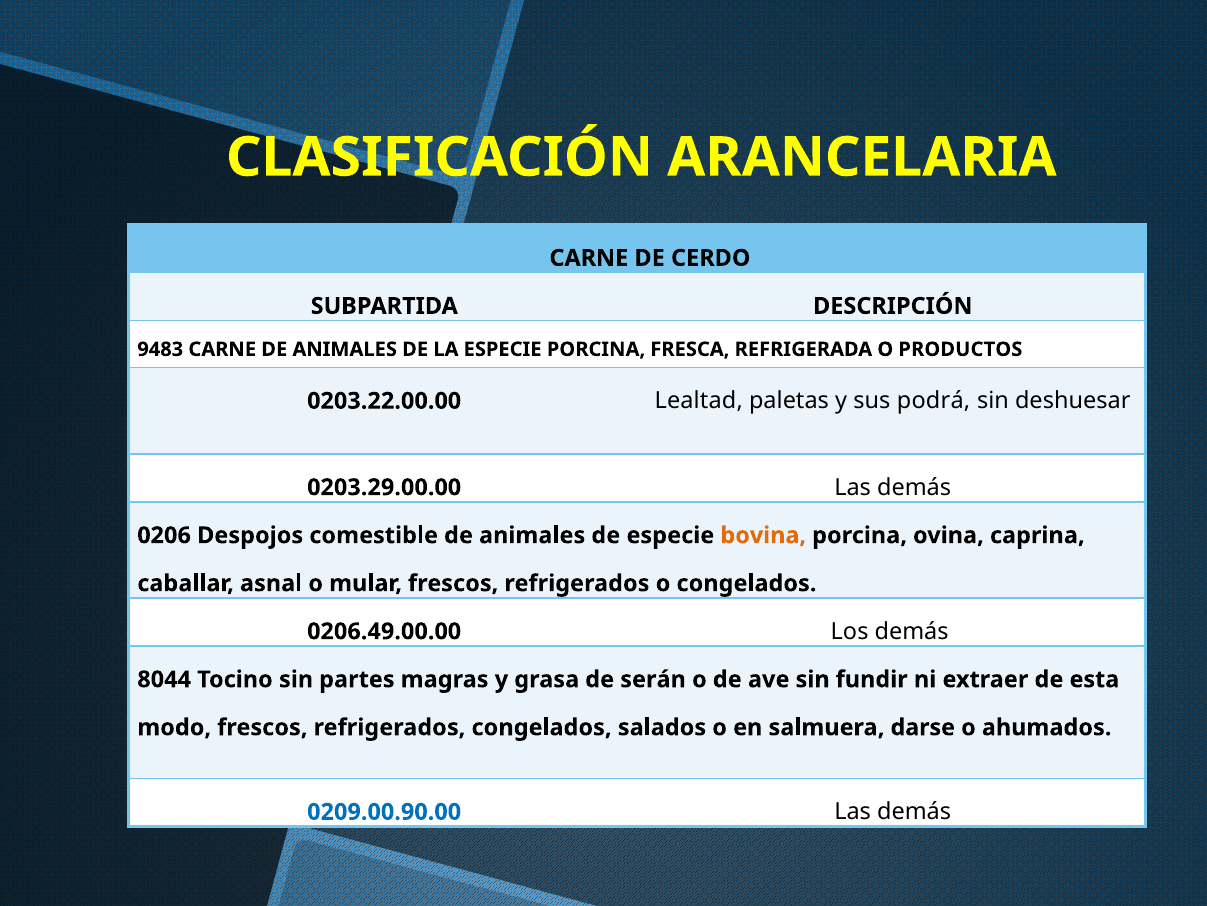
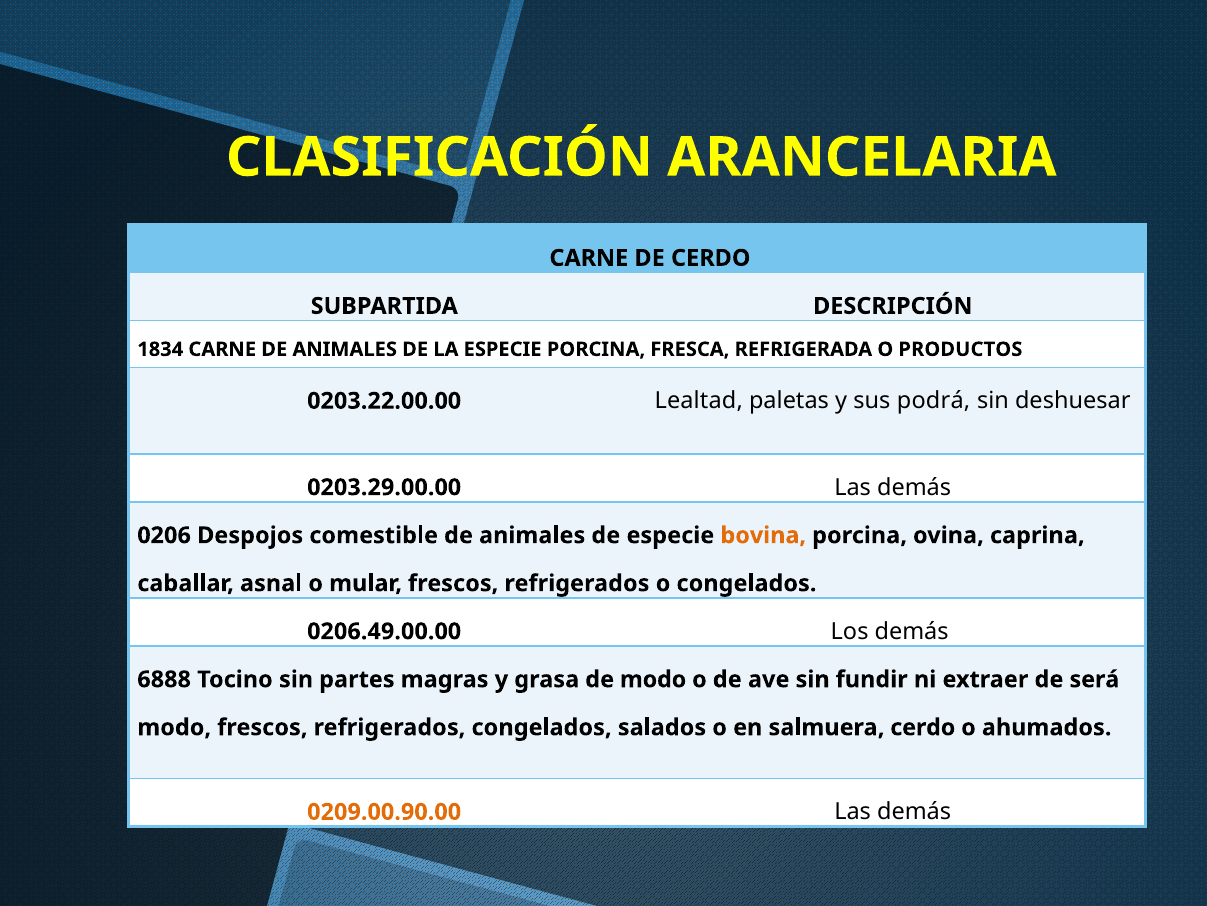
9483: 9483 -> 1834
8044: 8044 -> 6888
de serán: serán -> modo
esta: esta -> será
salmuera darse: darse -> cerdo
0209.00.90.00 colour: blue -> orange
